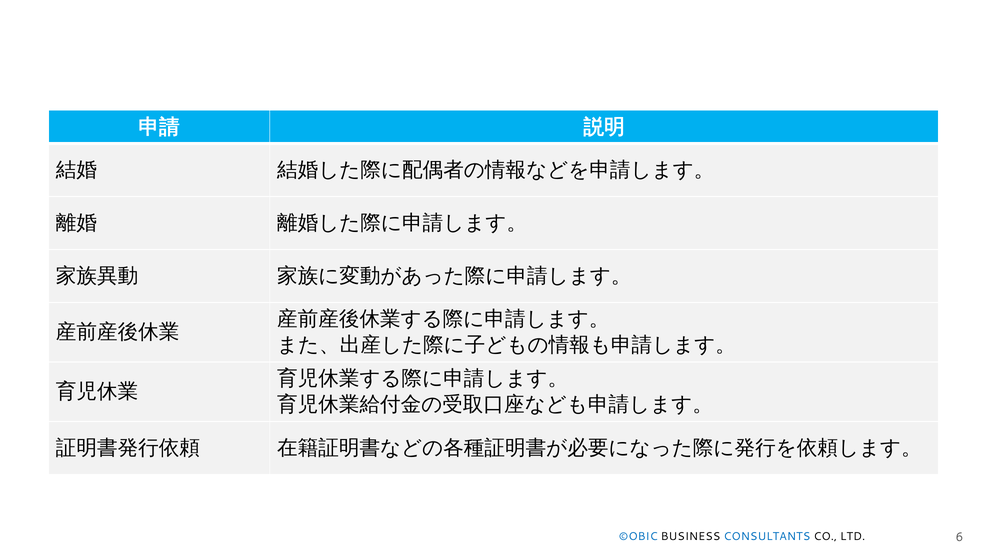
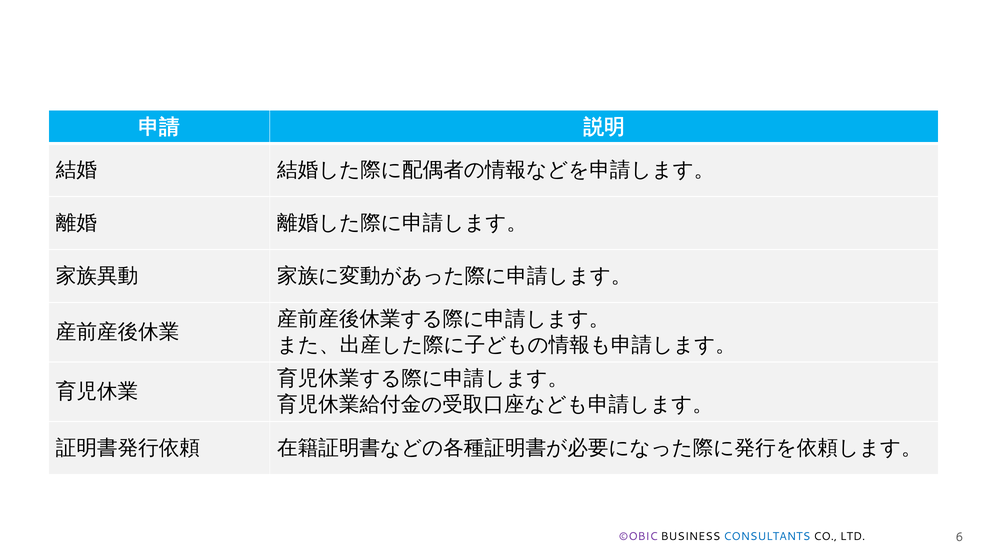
©OBIC colour: blue -> purple
